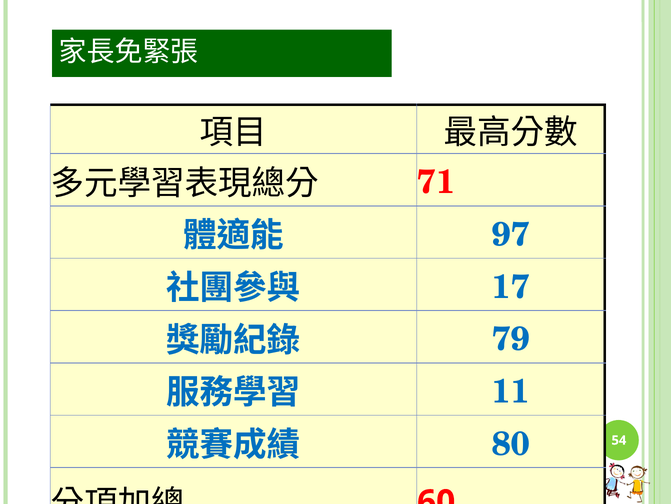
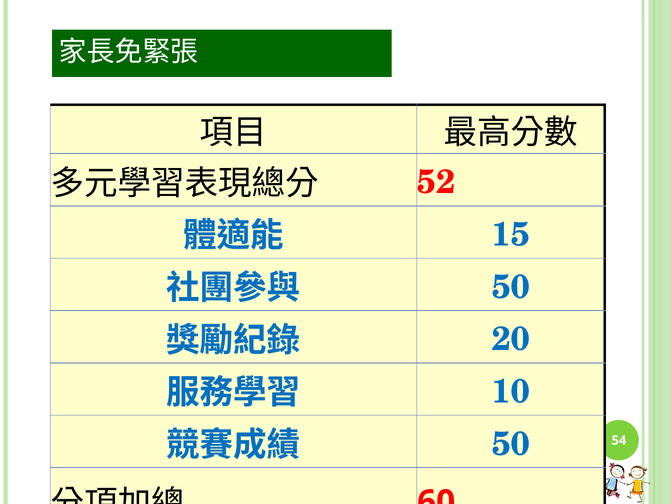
71: 71 -> 52
97: 97 -> 15
17 at (511, 286): 17 -> 50
79: 79 -> 20
11: 11 -> 10
80 at (511, 443): 80 -> 50
